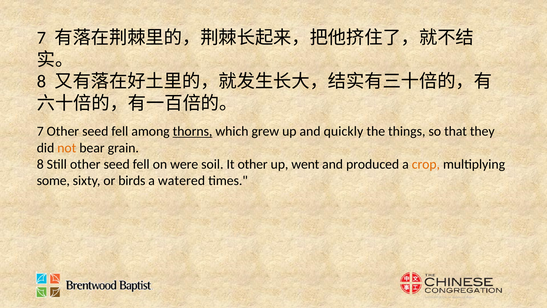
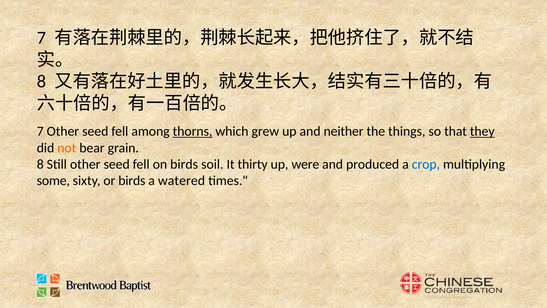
quickly: quickly -> neither
they underline: none -> present
on were: were -> birds
It other: other -> thirty
went: went -> were
crop colour: orange -> blue
